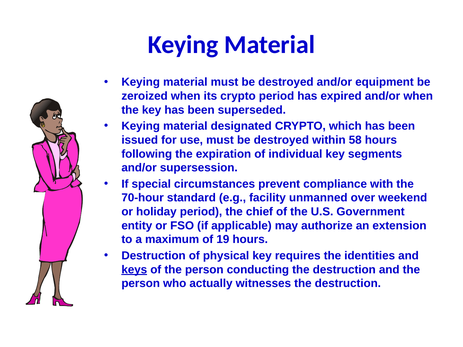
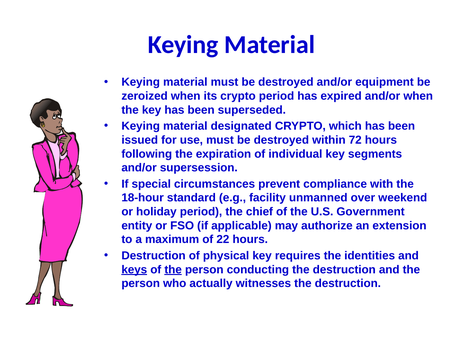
58: 58 -> 72
70-hour: 70-hour -> 18-hour
19: 19 -> 22
the at (173, 270) underline: none -> present
